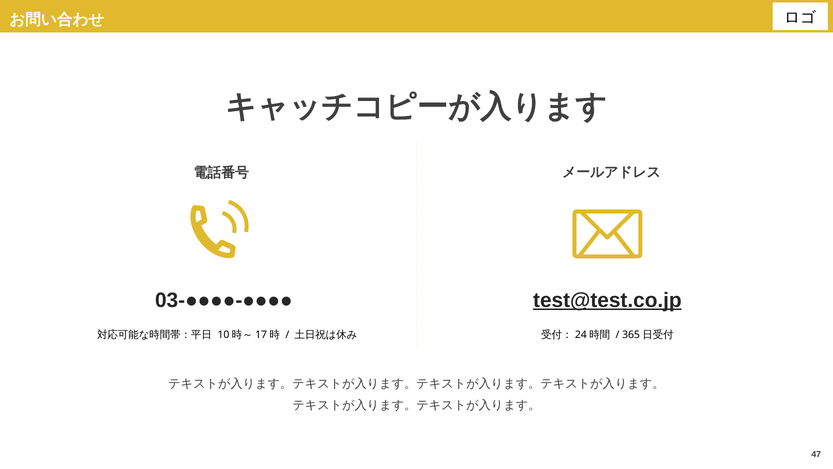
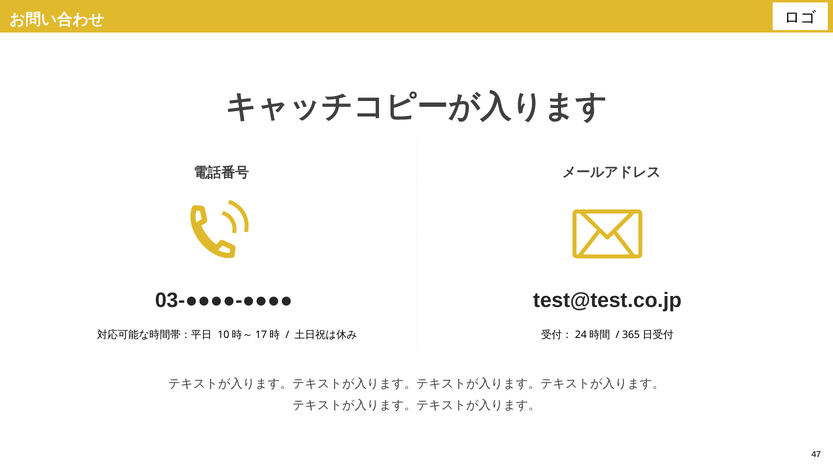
test@test.co.jp underline: present -> none
